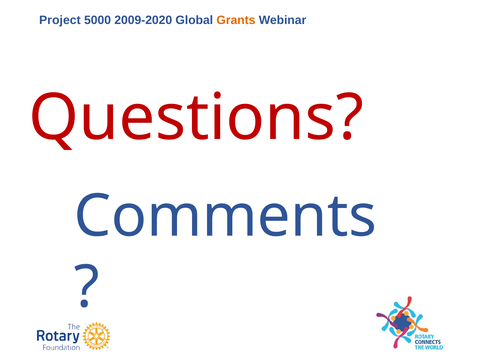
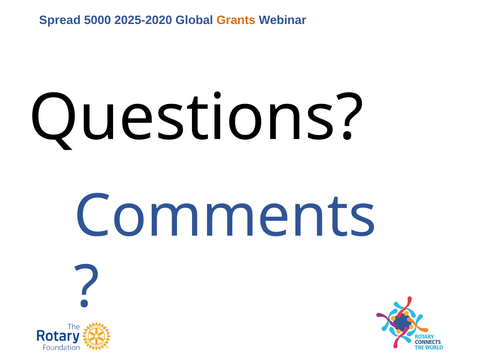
Project: Project -> Spread
2009-2020: 2009-2020 -> 2025-2020
Questions colour: red -> black
